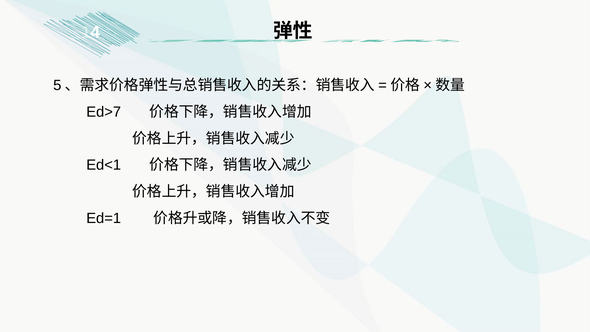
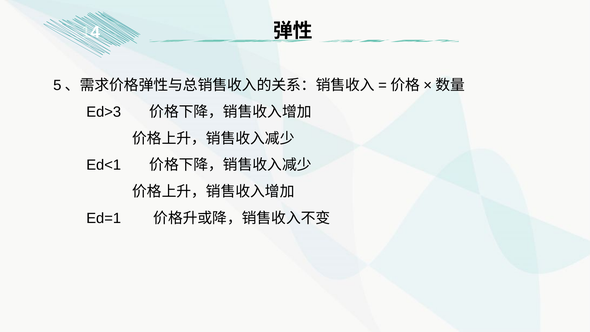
Ed>7: Ed>7 -> Ed>3
